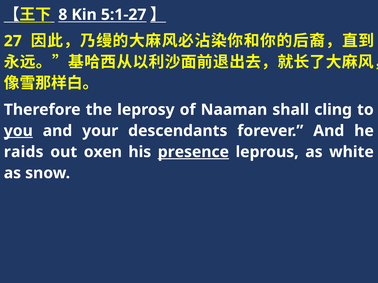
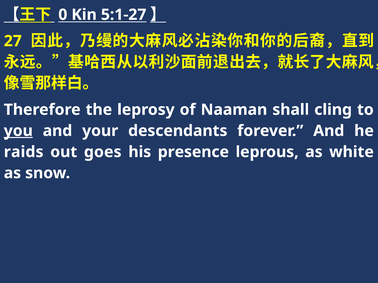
8: 8 -> 0
oxen: oxen -> goes
presence underline: present -> none
